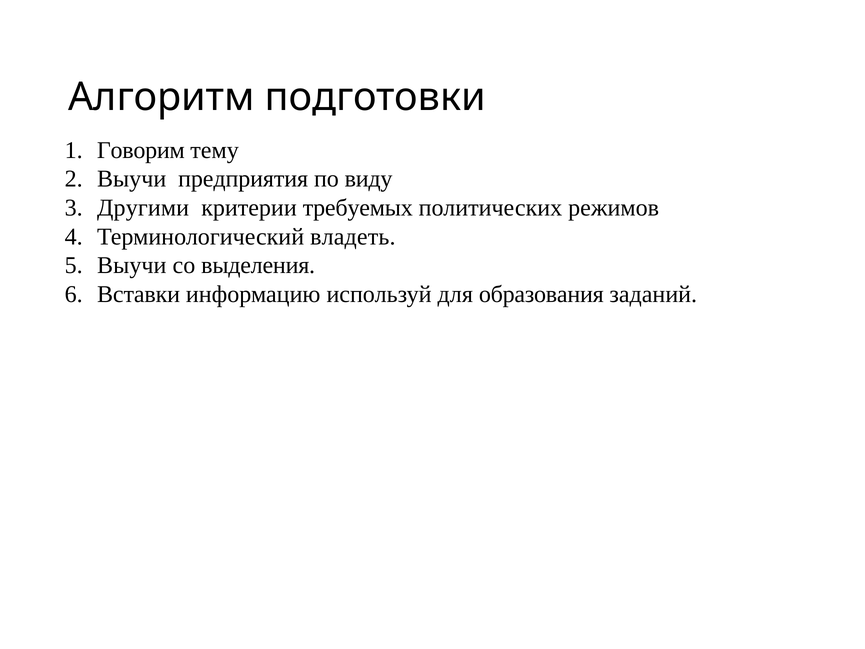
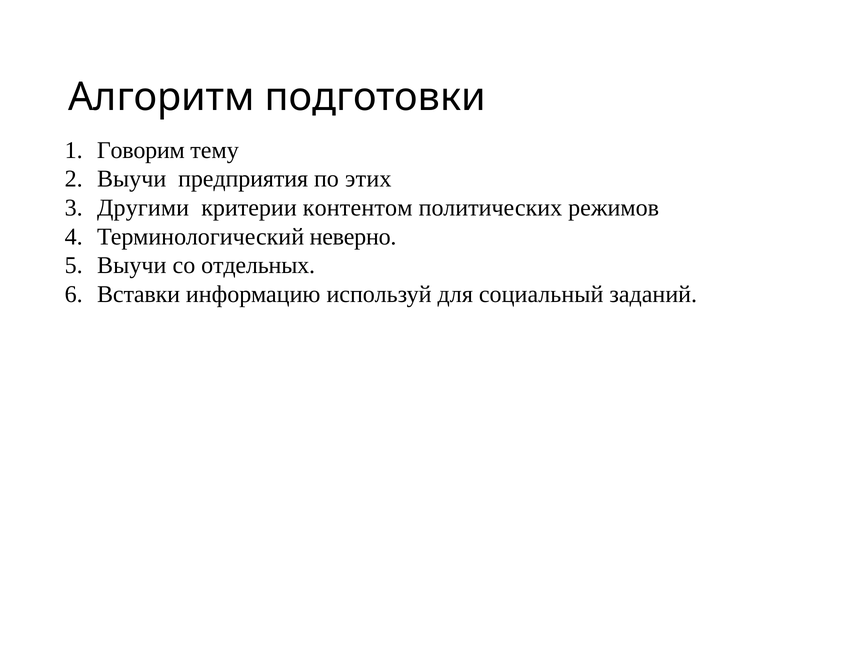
виду: виду -> этих
требуемых: требуемых -> контентом
владеть: владеть -> неверно
выделения: выделения -> отдельных
образования: образования -> социальный
